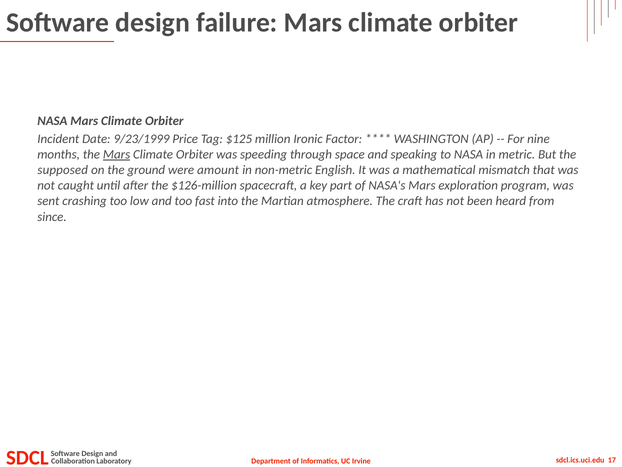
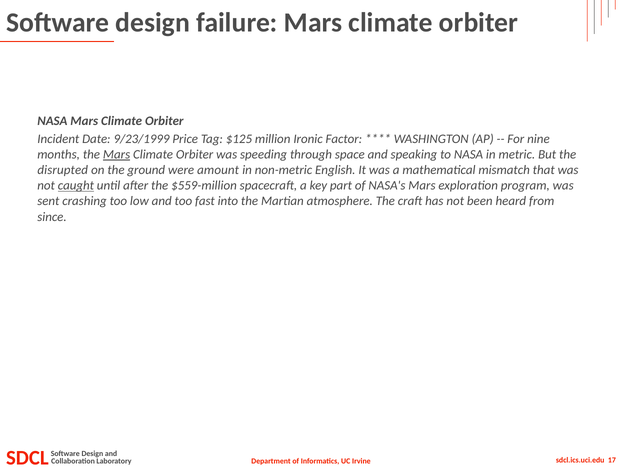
supposed: supposed -> disrupted
caught underline: none -> present
$126-million: $126-million -> $559-million
